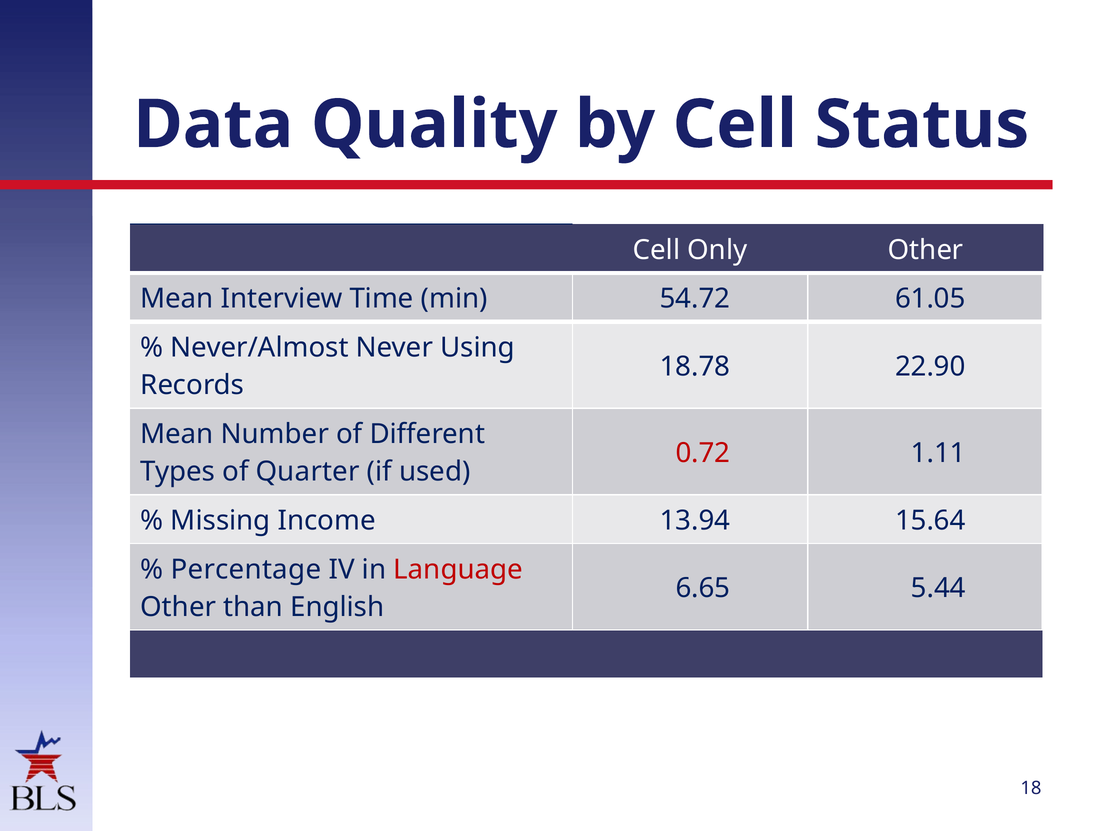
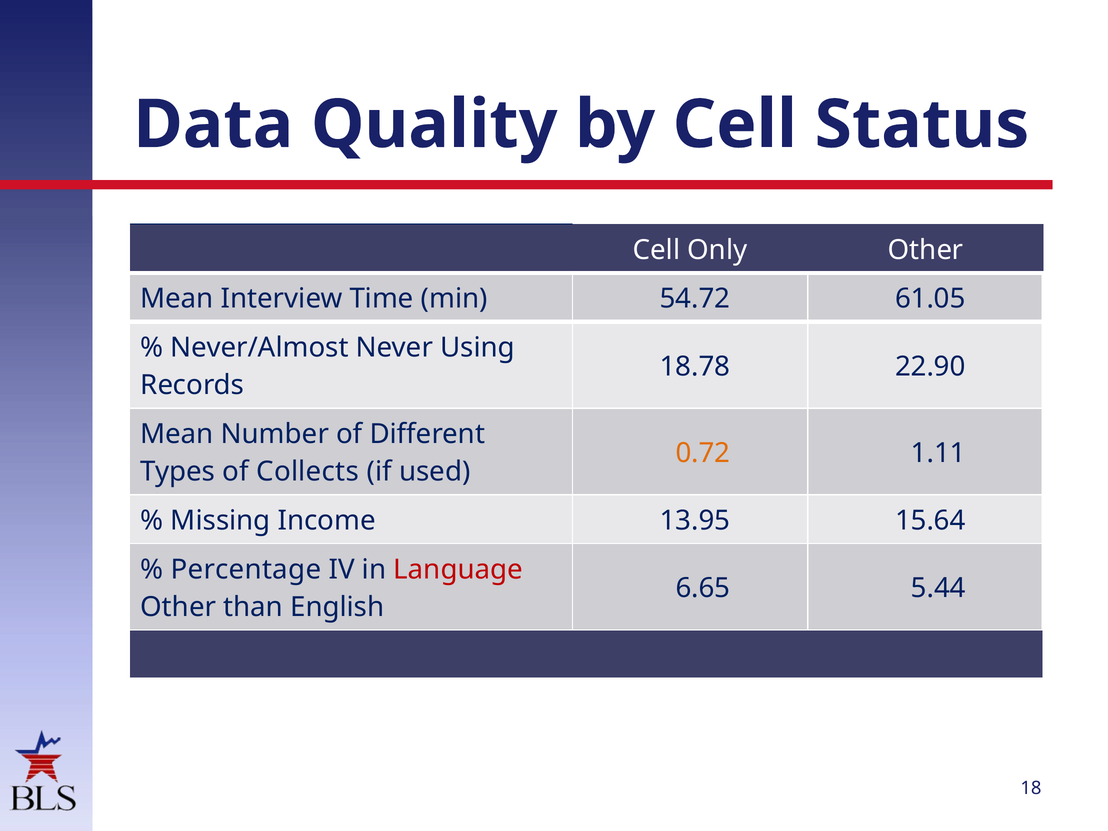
0.72 colour: red -> orange
Quarter: Quarter -> Collects
13.94: 13.94 -> 13.95
